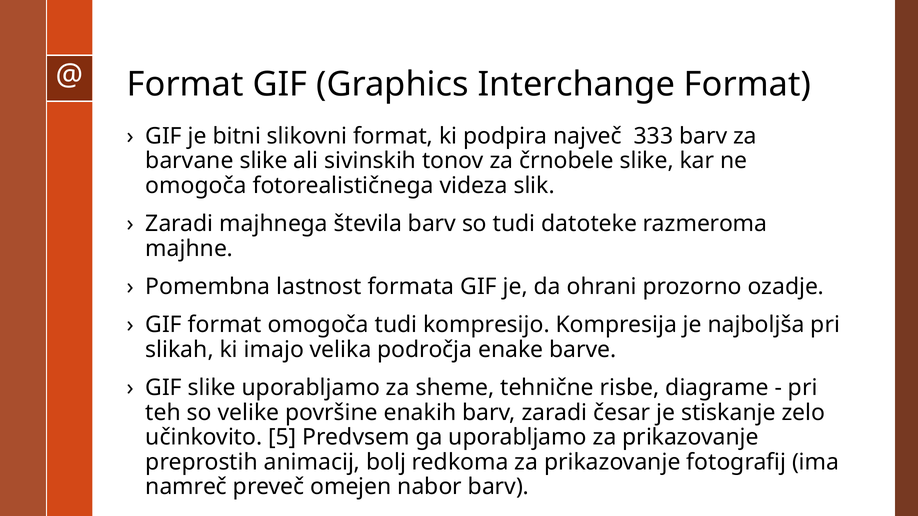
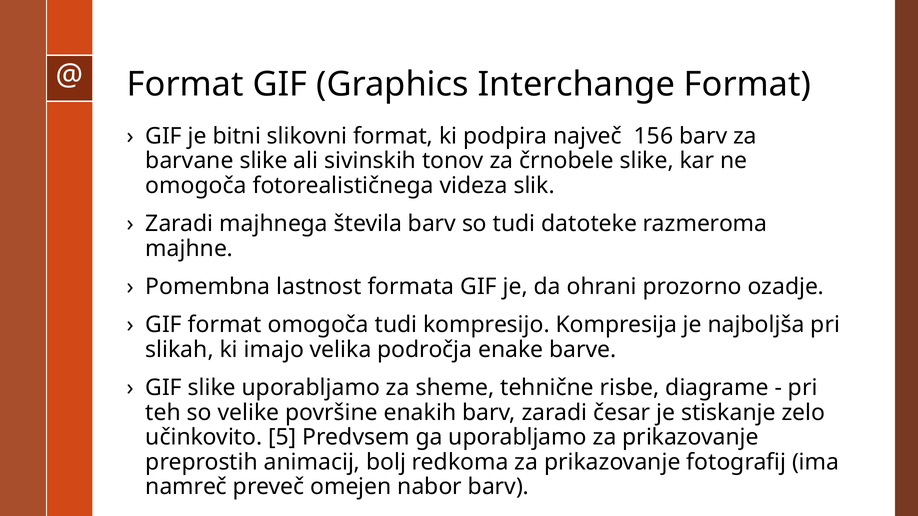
333: 333 -> 156
